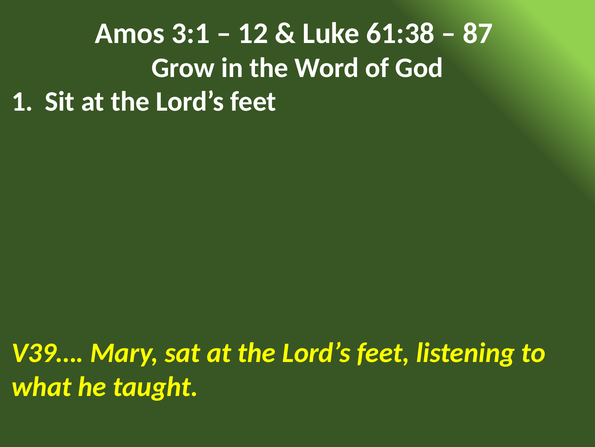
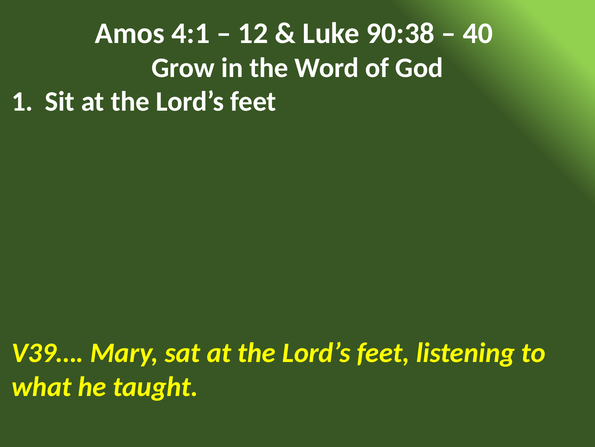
3:1: 3:1 -> 4:1
61:38: 61:38 -> 90:38
87: 87 -> 40
